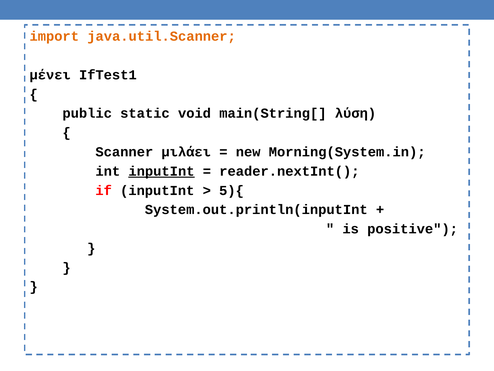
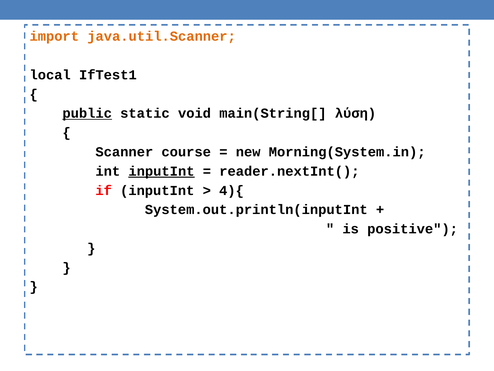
μένει: μένει -> local
public underline: none -> present
μιλάει: μιλάει -> course
5){: 5){ -> 4){
